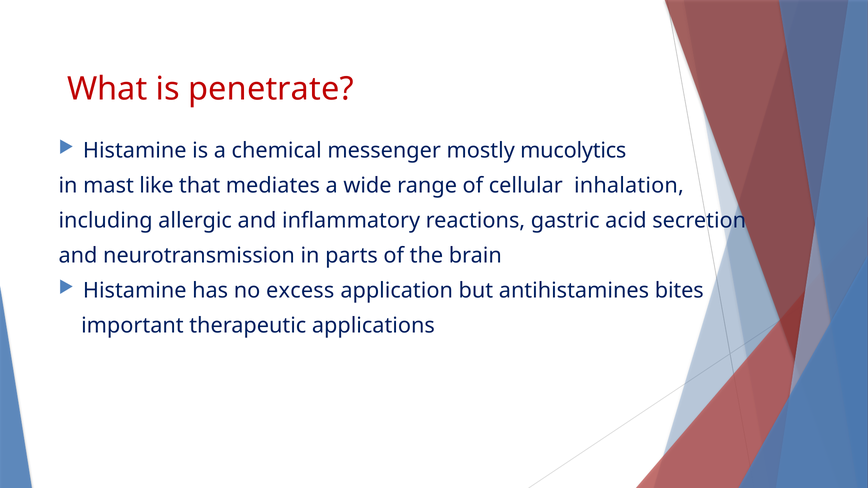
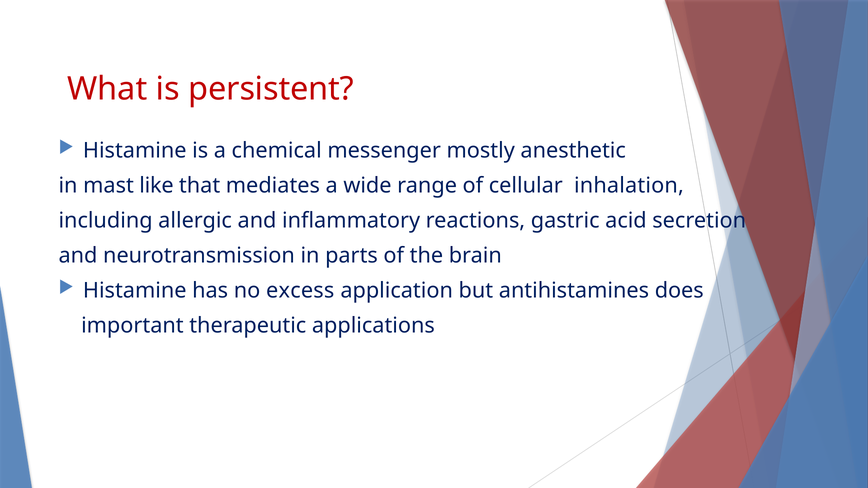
penetrate: penetrate -> persistent
mucolytics: mucolytics -> anesthetic
bites: bites -> does
